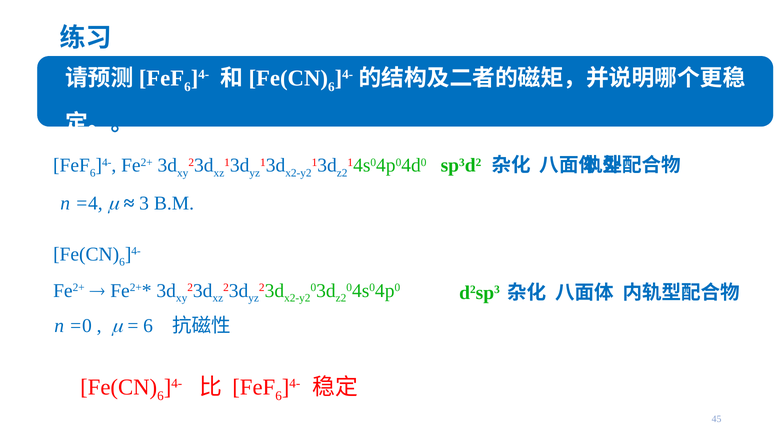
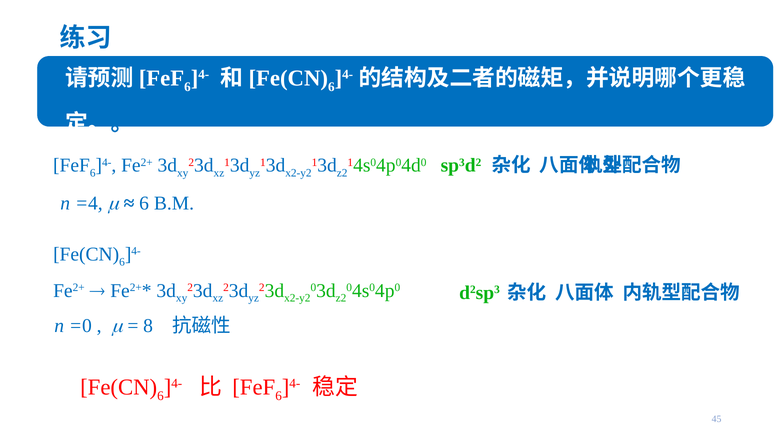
3 at (144, 204): 3 -> 6
6 at (148, 326): 6 -> 8
